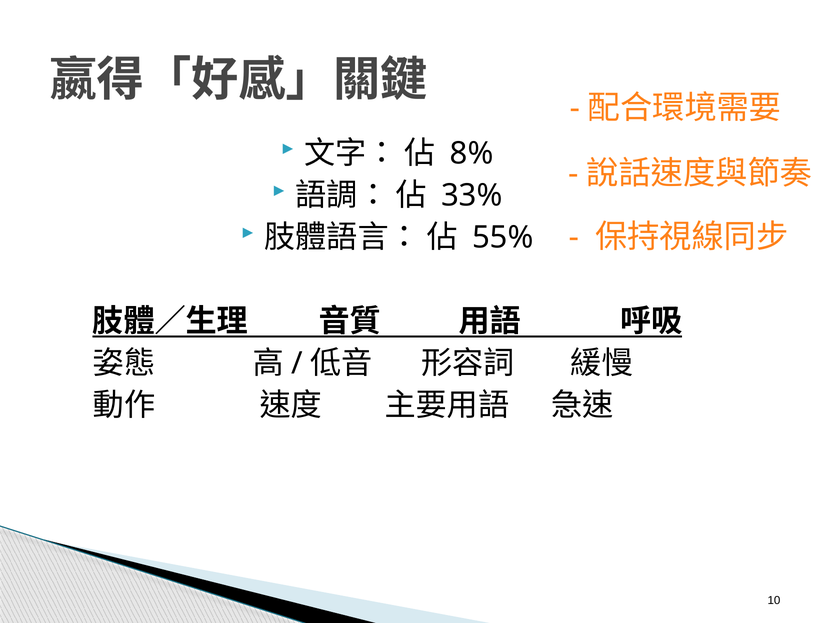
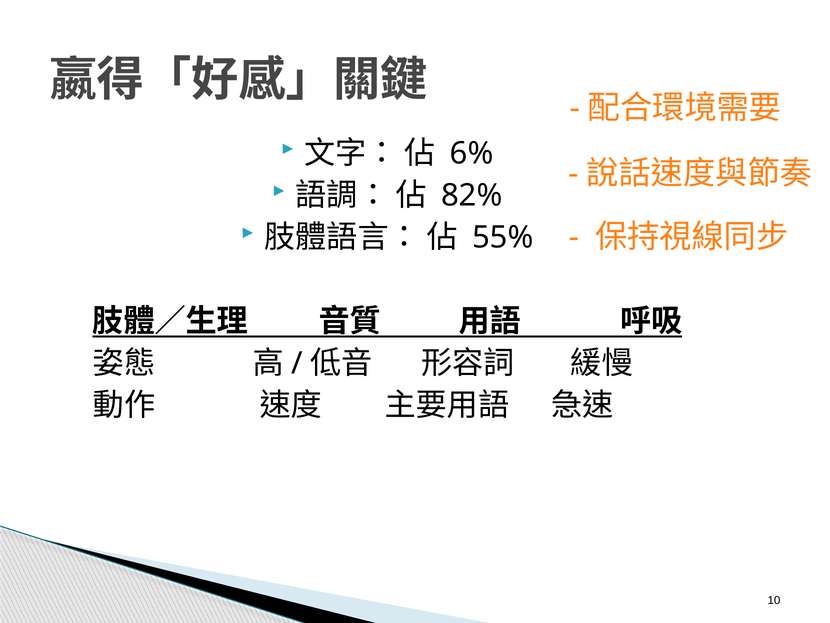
8%: 8% -> 6%
33%: 33% -> 82%
